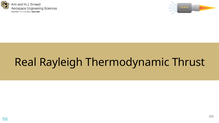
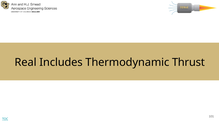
Rayleigh: Rayleigh -> Includes
